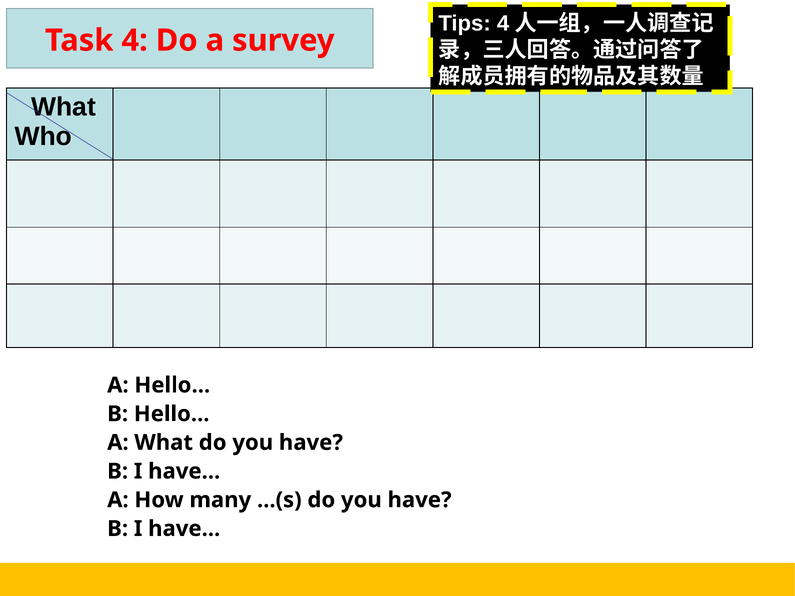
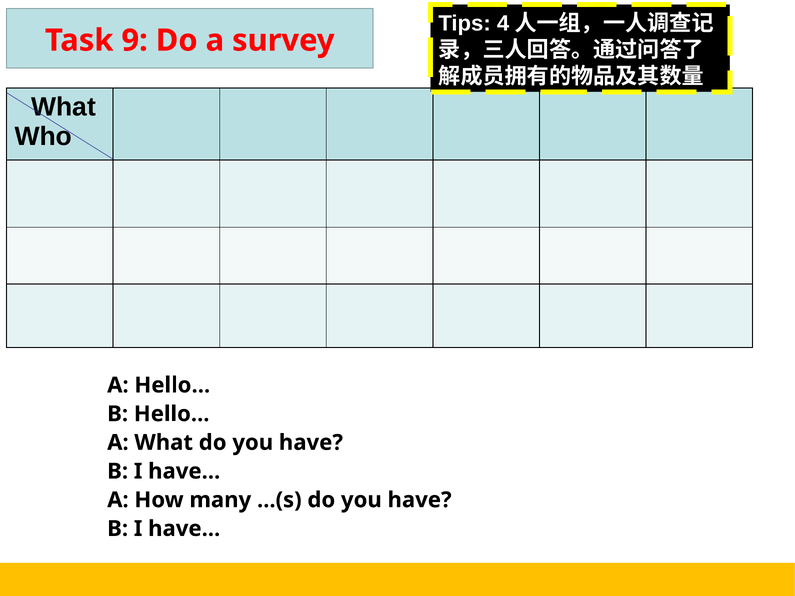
4: 4 -> 9
